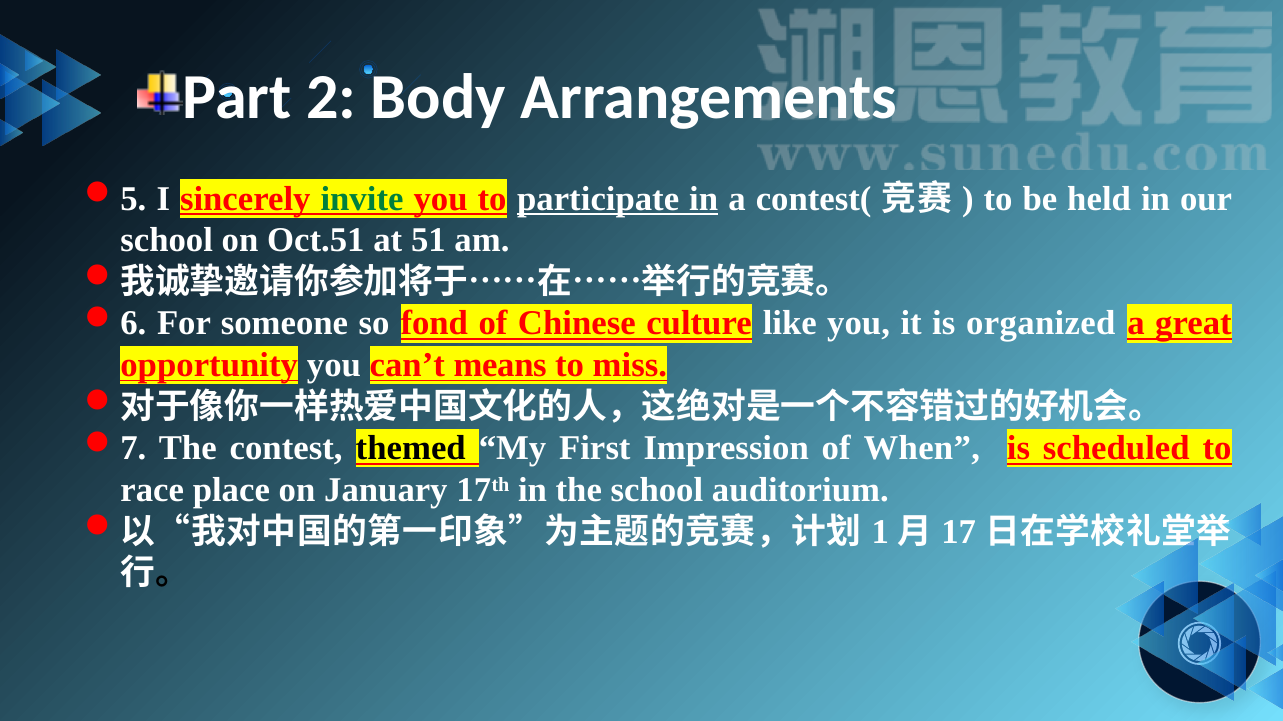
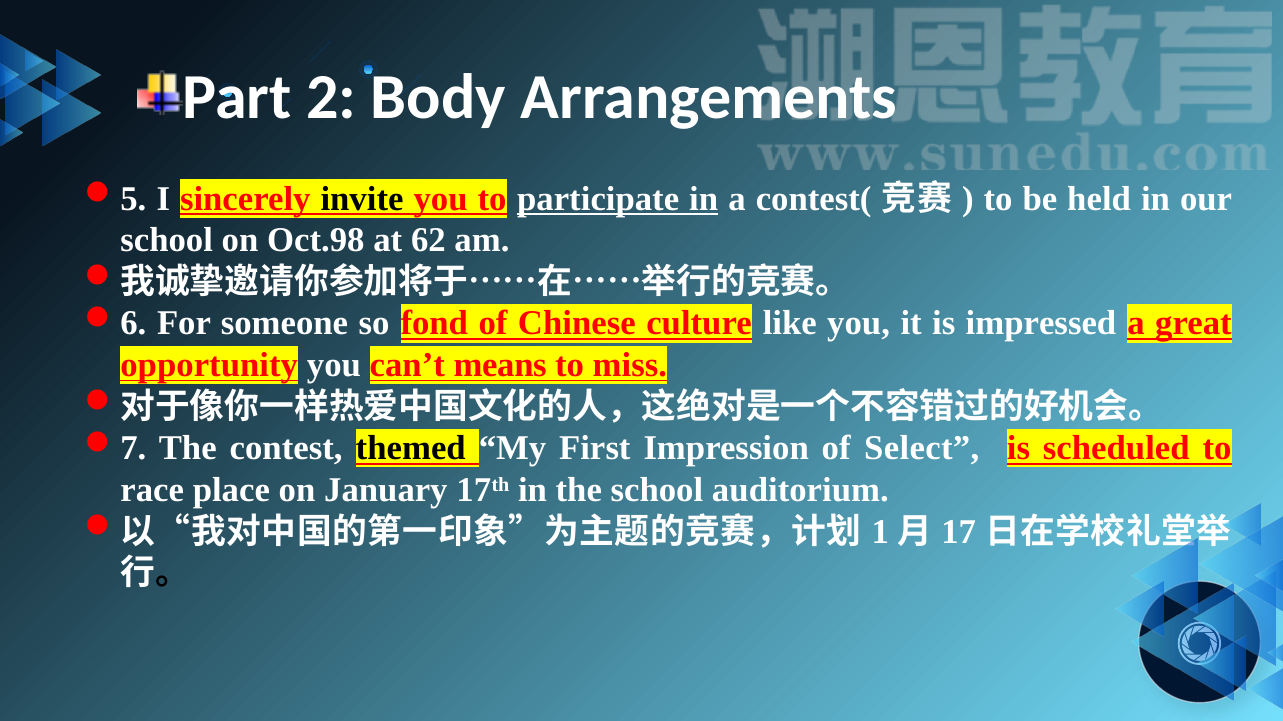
invite colour: green -> black
Oct.51: Oct.51 -> Oct.98
51: 51 -> 62
organized: organized -> impressed
When: When -> Select
